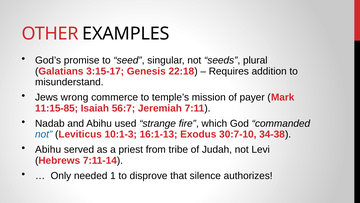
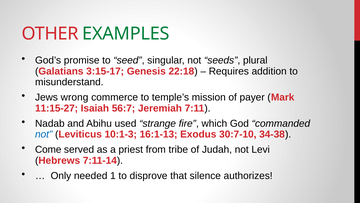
EXAMPLES colour: black -> green
11:15-85: 11:15-85 -> 11:15-27
Abihu at (48, 149): Abihu -> Come
